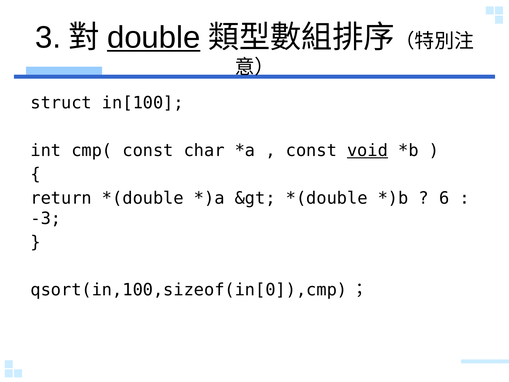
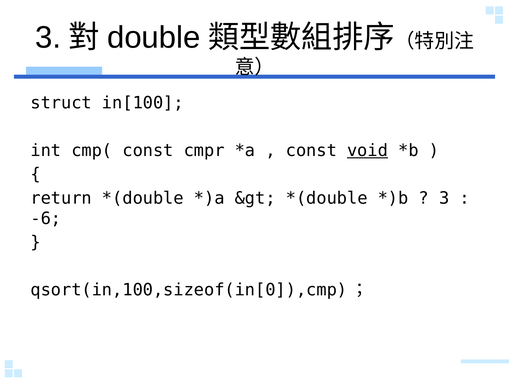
double underline: present -> none
char: char -> cmpr
6 at (444, 198): 6 -> 3
-3: -3 -> -6
